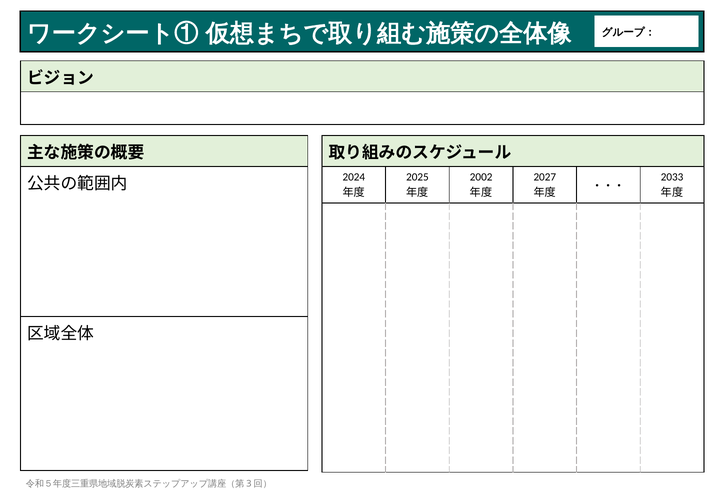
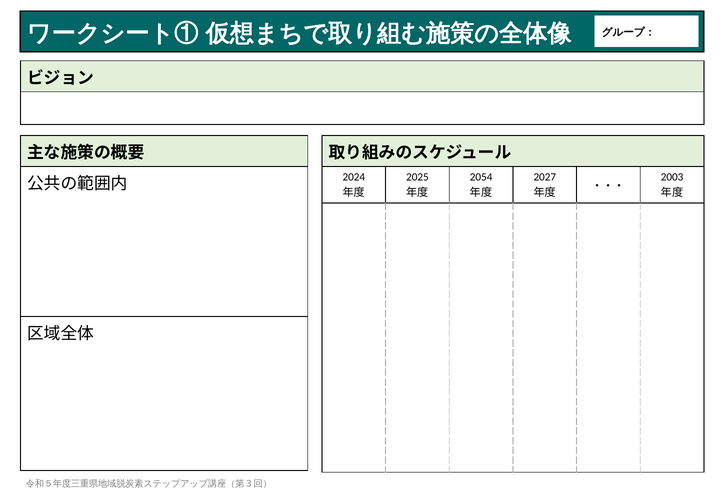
2002: 2002 -> 2054
2033: 2033 -> 2003
